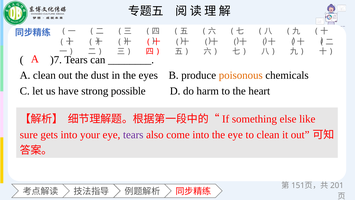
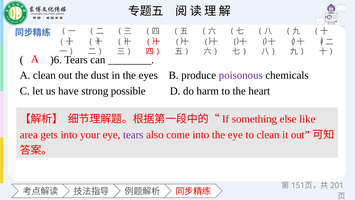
)7: )7 -> )6
poisonous colour: orange -> purple
sure: sure -> area
